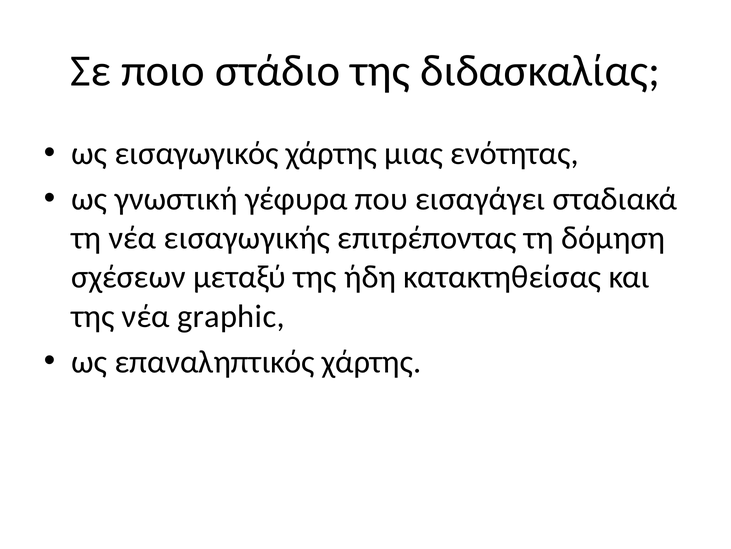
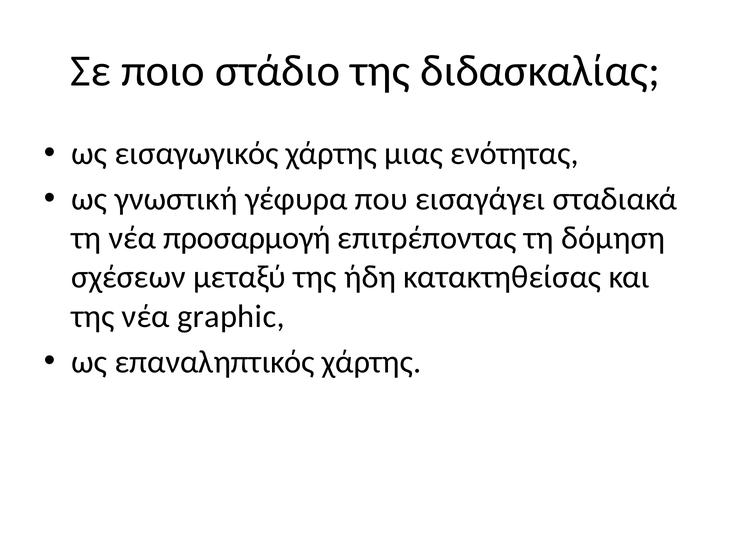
εισαγωγικής: εισαγωγικής -> προσαρμογή
